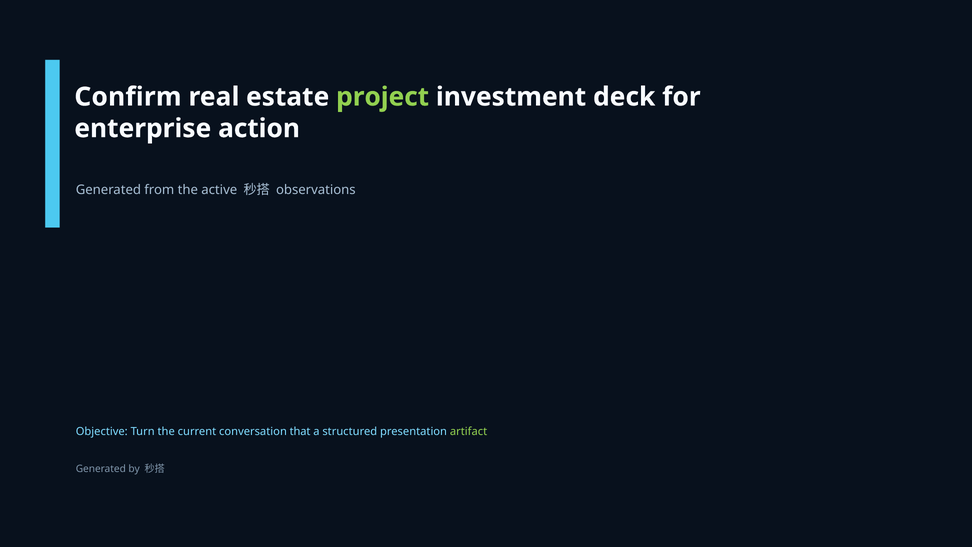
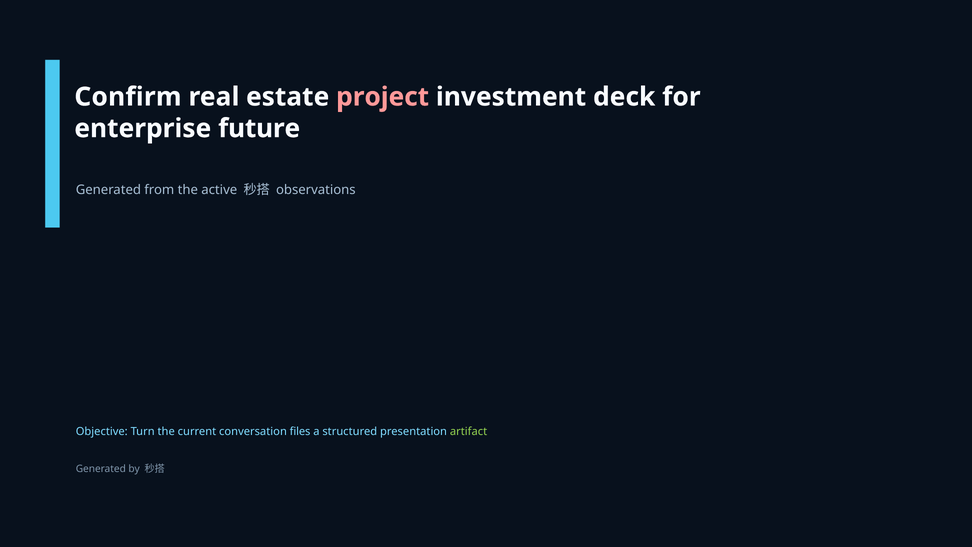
project colour: light green -> pink
action: action -> future
that: that -> files
